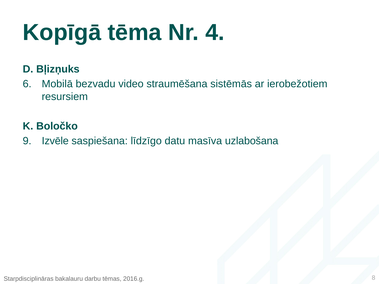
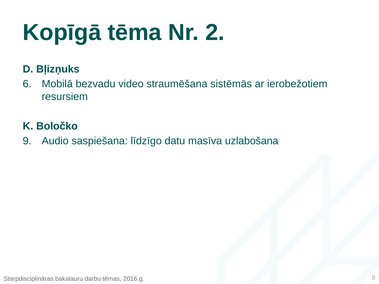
4: 4 -> 2
Izvēle: Izvēle -> Audio
